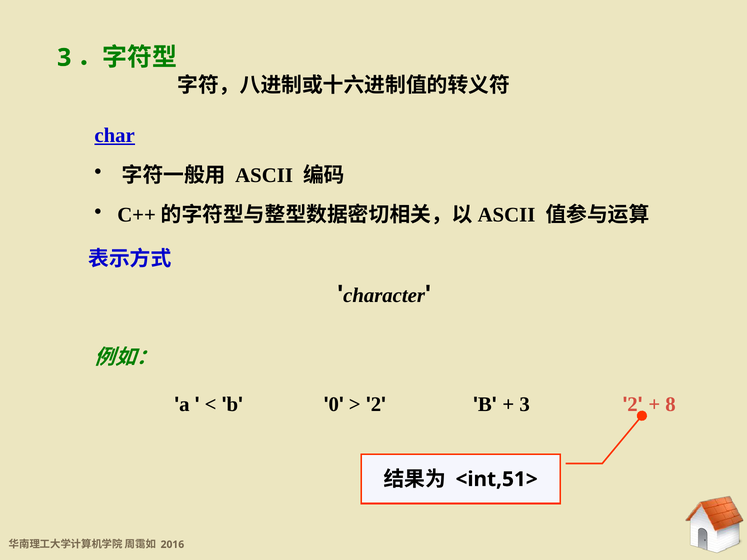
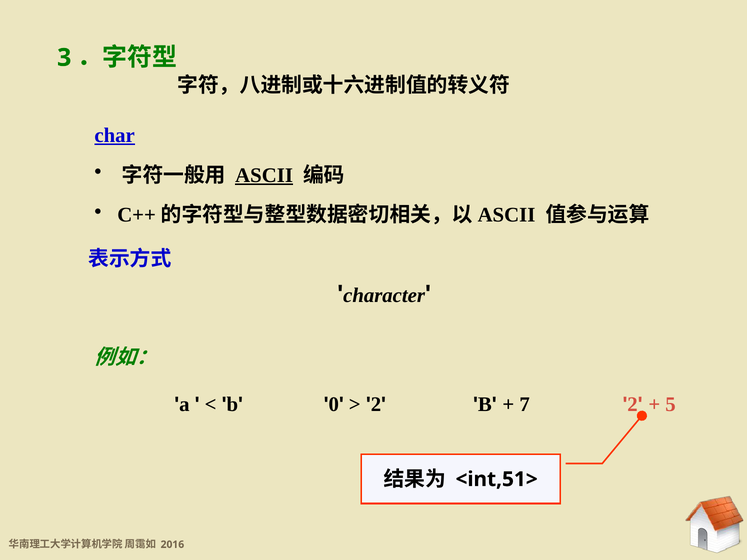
ASCII underline: none -> present
3 at (525, 405): 3 -> 7
8: 8 -> 5
